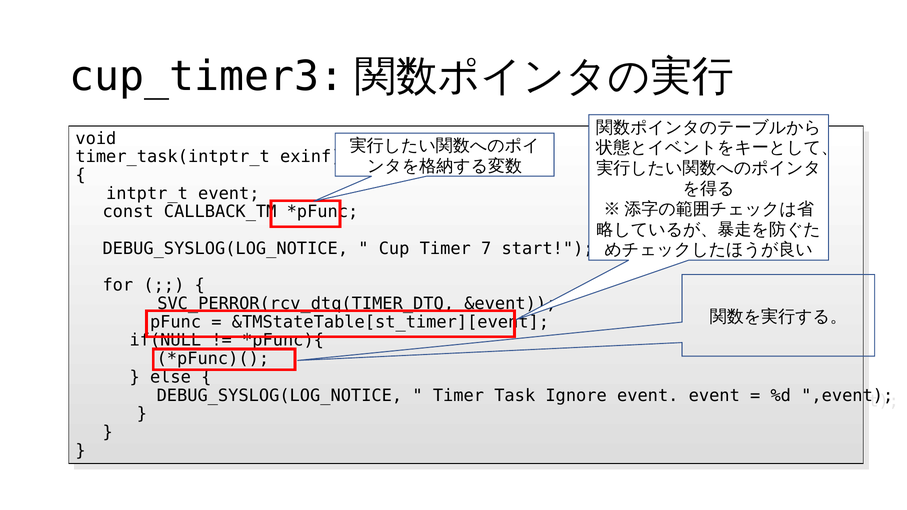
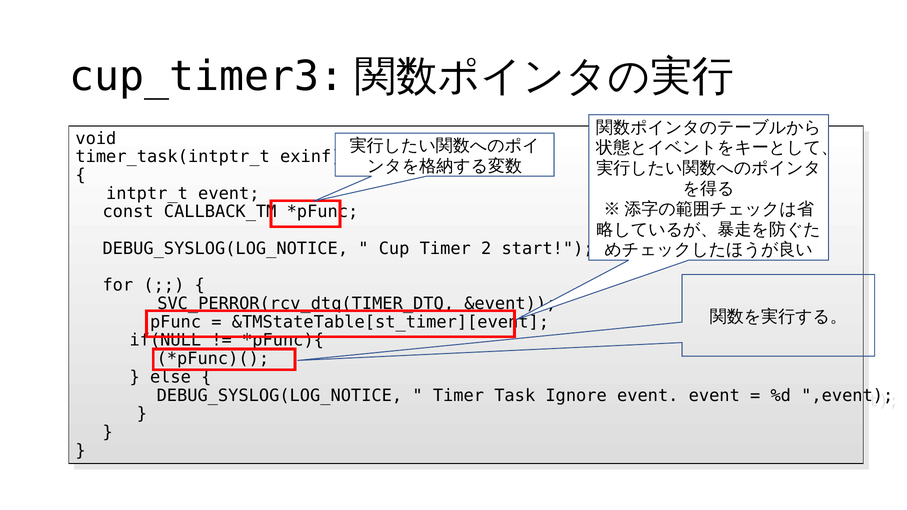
7: 7 -> 2
